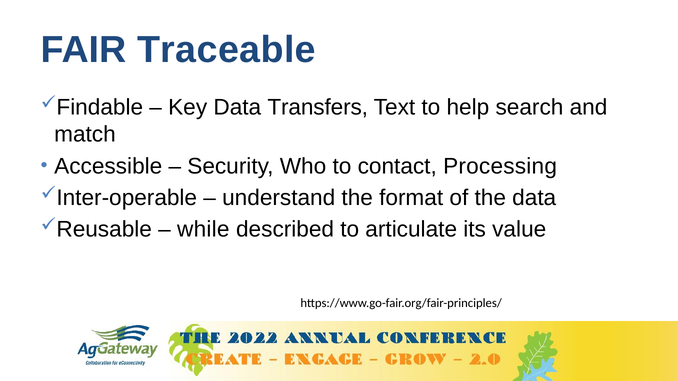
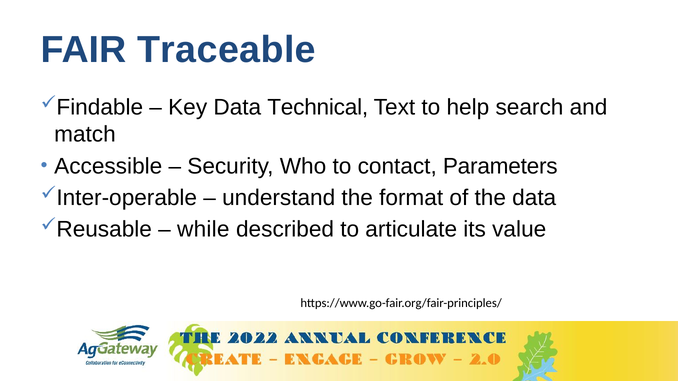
Transfers: Transfers -> Technical
Processing: Processing -> Parameters
